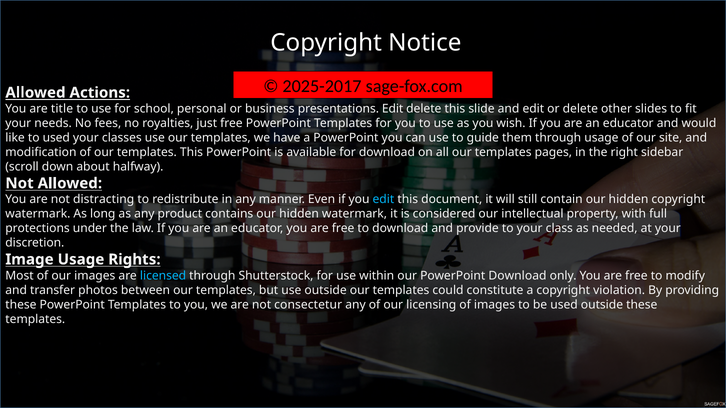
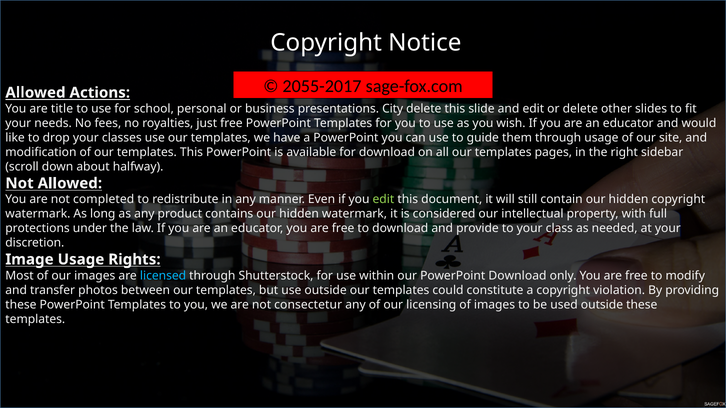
2025-2017: 2025-2017 -> 2055-2017
presentations Edit: Edit -> City
to used: used -> drop
distracting: distracting -> completed
edit at (383, 200) colour: light blue -> light green
